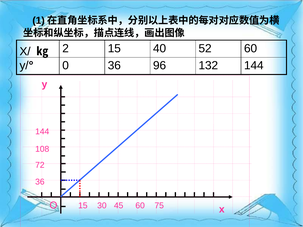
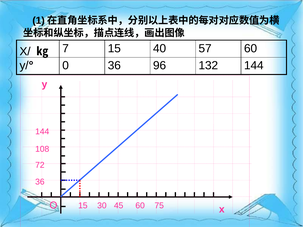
2: 2 -> 7
52: 52 -> 57
